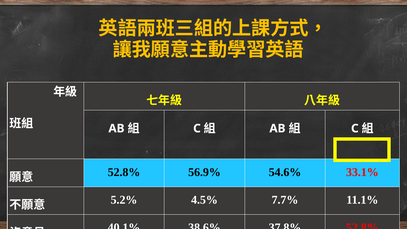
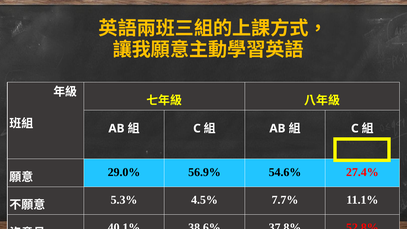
52.8% at (124, 172): 52.8% -> 29.0%
33.1%: 33.1% -> 27.4%
5.2%: 5.2% -> 5.3%
